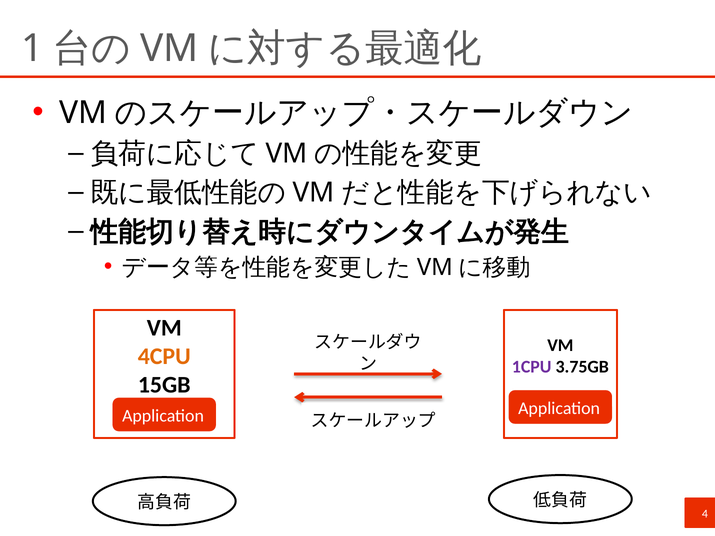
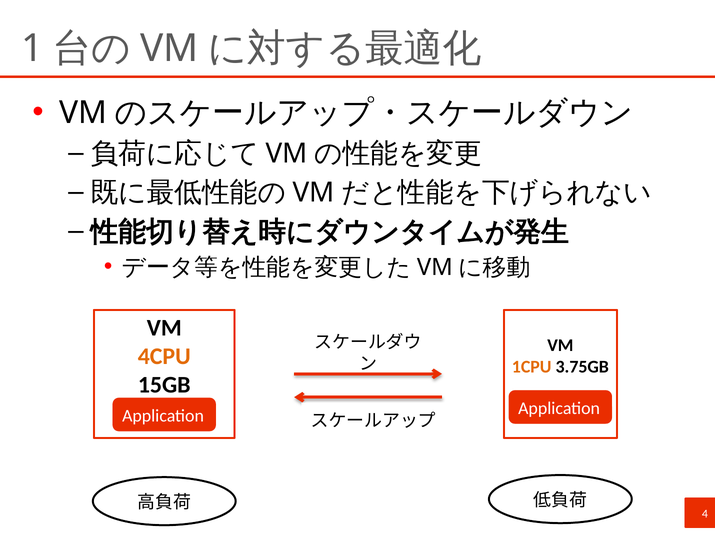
1CPU colour: purple -> orange
